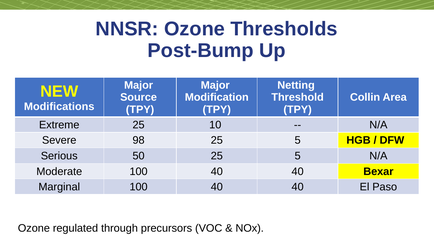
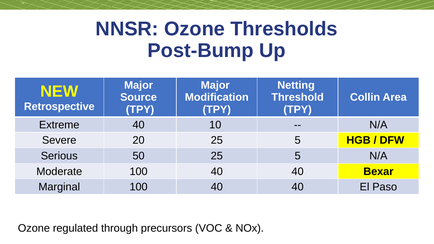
Modifications: Modifications -> Retrospective
Extreme 25: 25 -> 40
98: 98 -> 20
